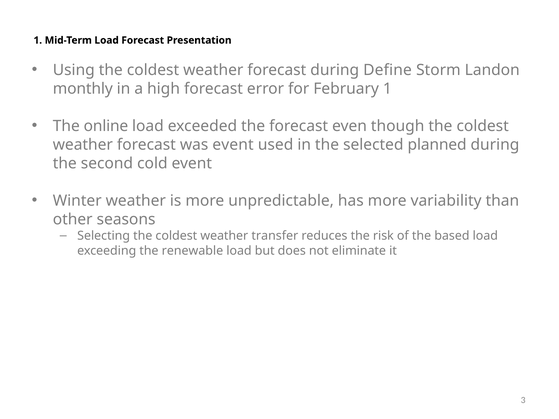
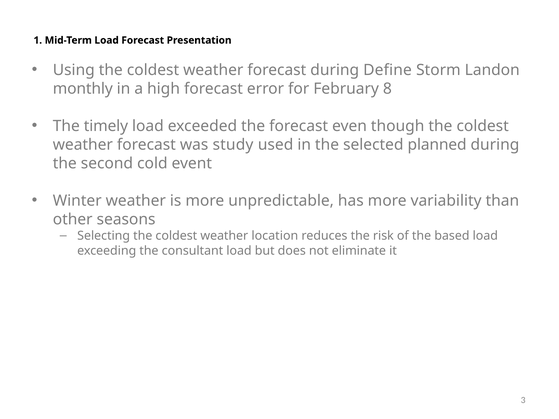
February 1: 1 -> 8
online: online -> timely
was event: event -> study
transfer: transfer -> location
renewable: renewable -> consultant
